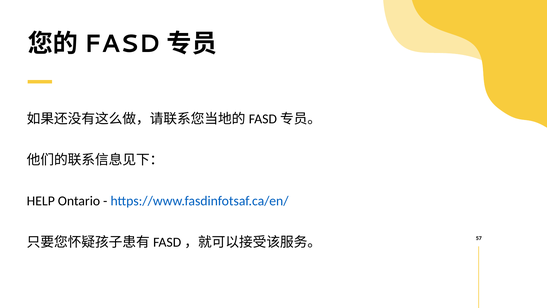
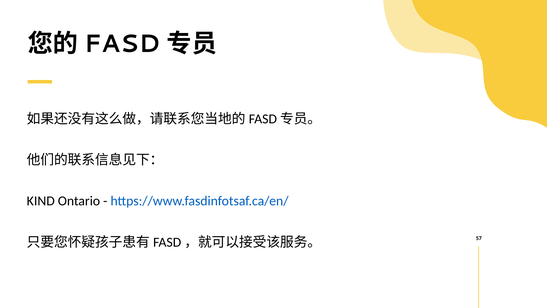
HELP: HELP -> KIND
